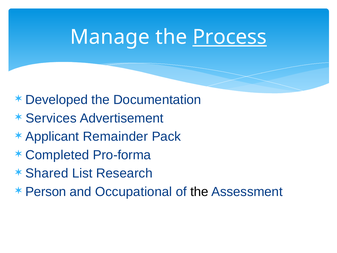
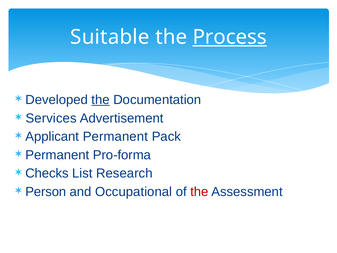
Manage: Manage -> Suitable
the at (101, 100) underline: none -> present
Applicant Remainder: Remainder -> Permanent
Completed at (57, 155): Completed -> Permanent
Shared: Shared -> Checks
the at (199, 192) colour: black -> red
